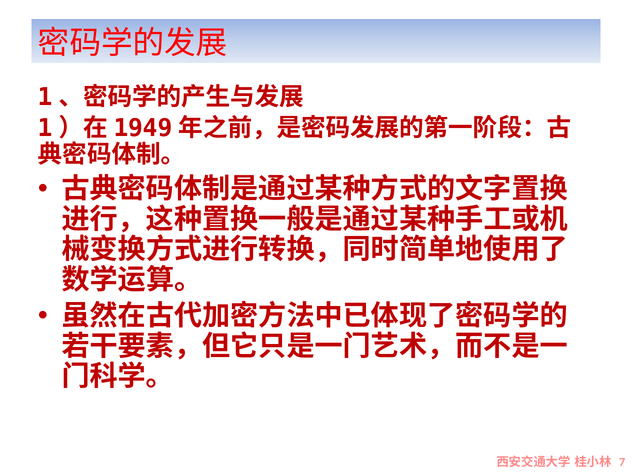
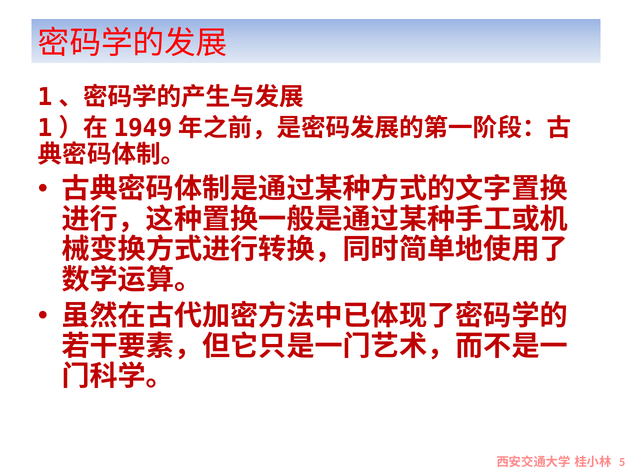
7: 7 -> 5
